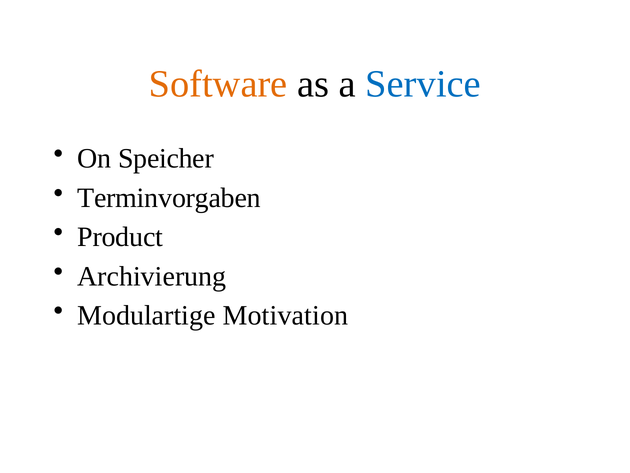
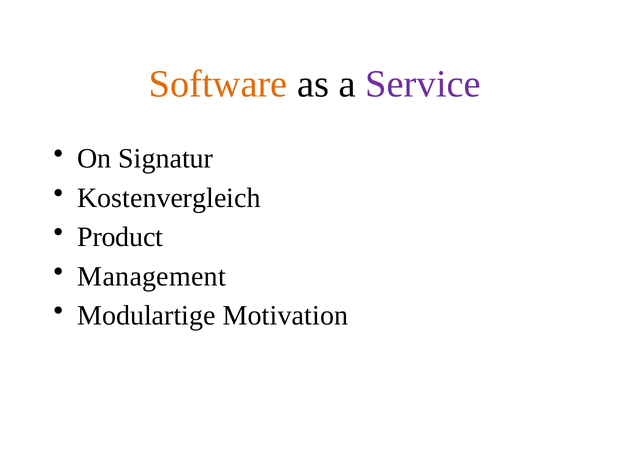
Service colour: blue -> purple
Speicher: Speicher -> Signatur
Terminvorgaben: Terminvorgaben -> Kostenvergleich
Archivierung: Archivierung -> Management
